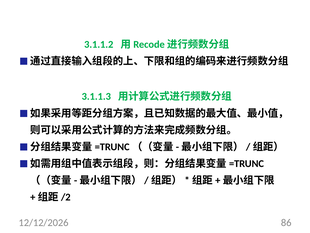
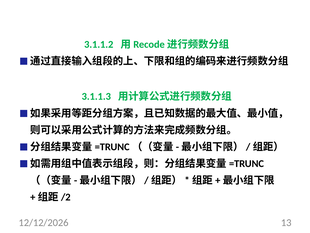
86: 86 -> 13
